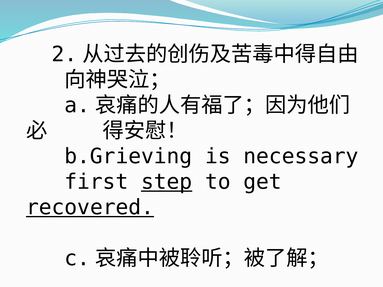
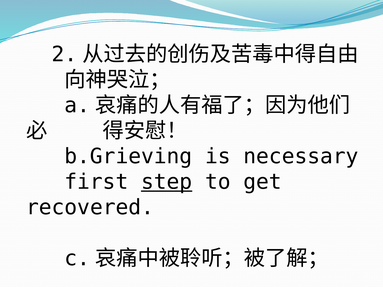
recovered underline: present -> none
